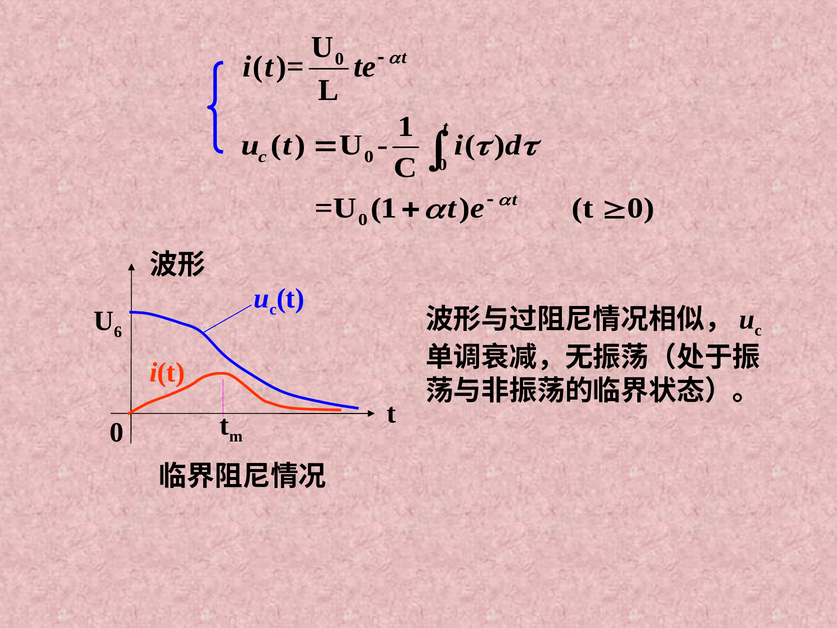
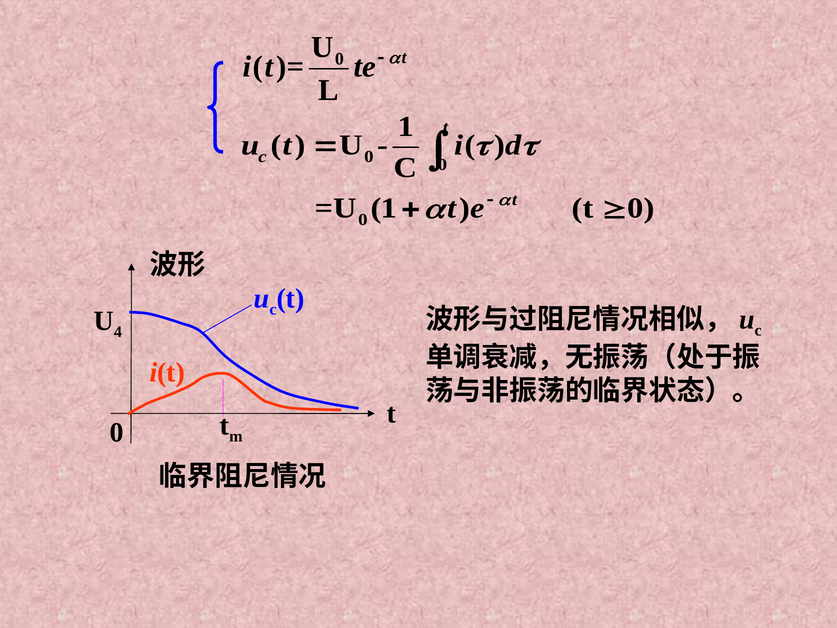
6: 6 -> 4
